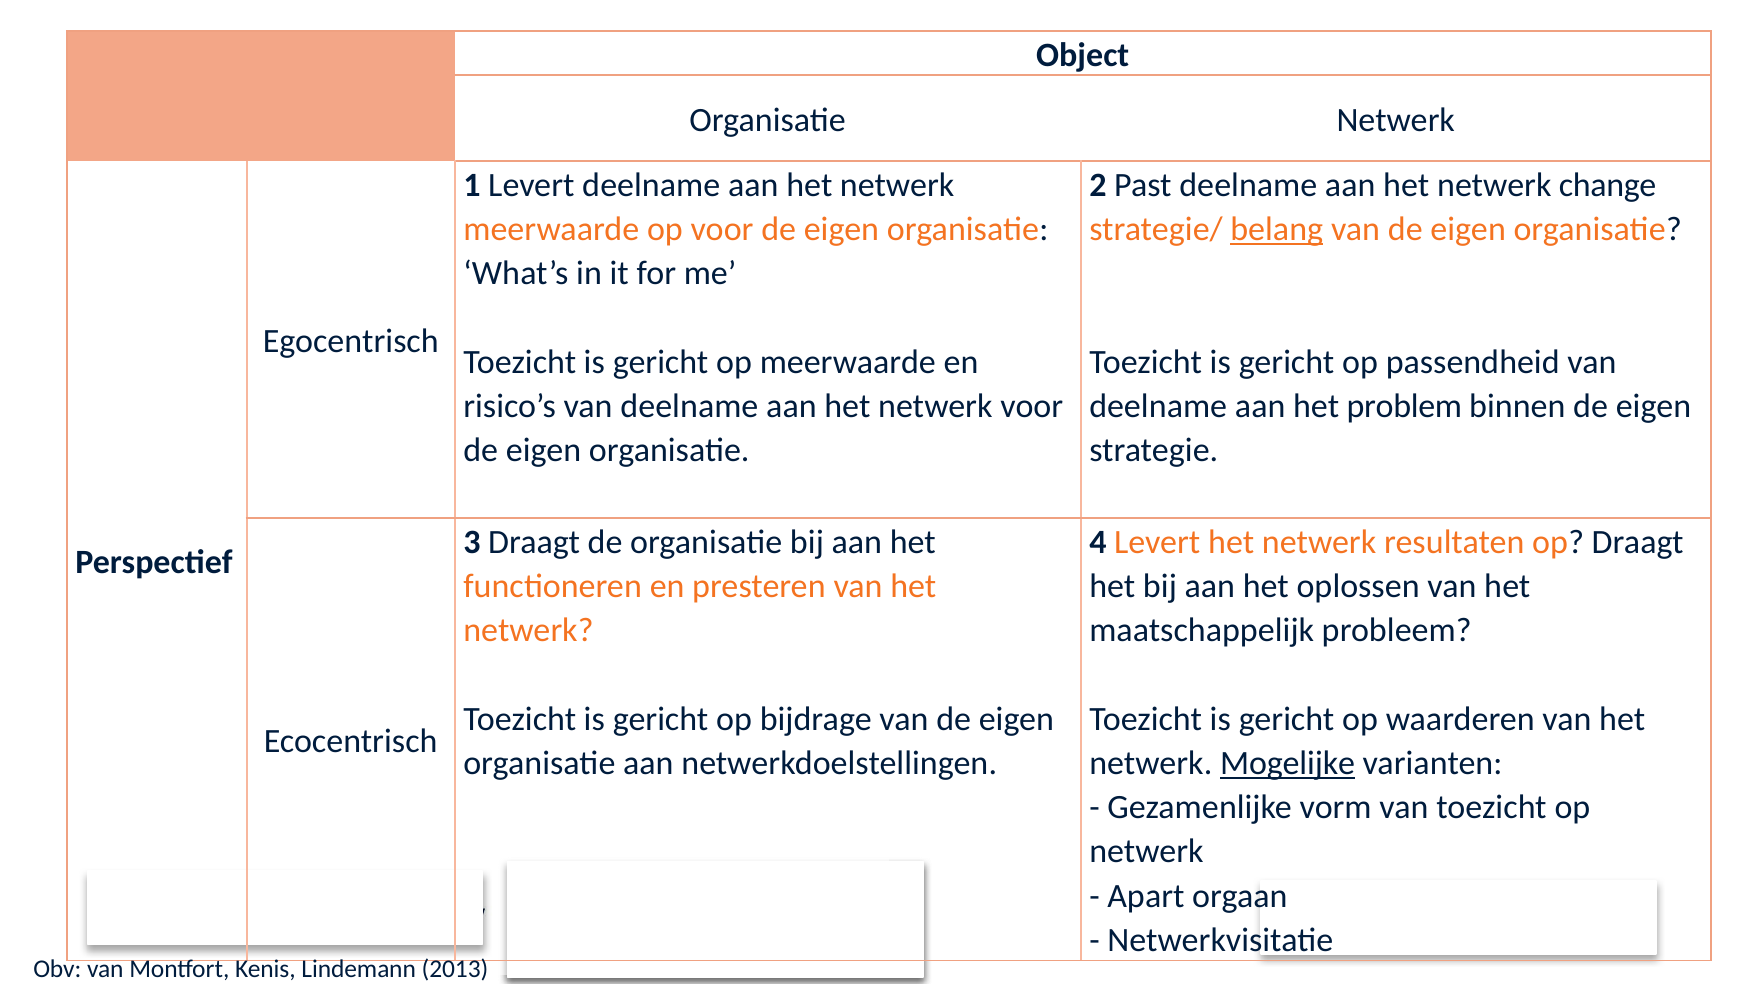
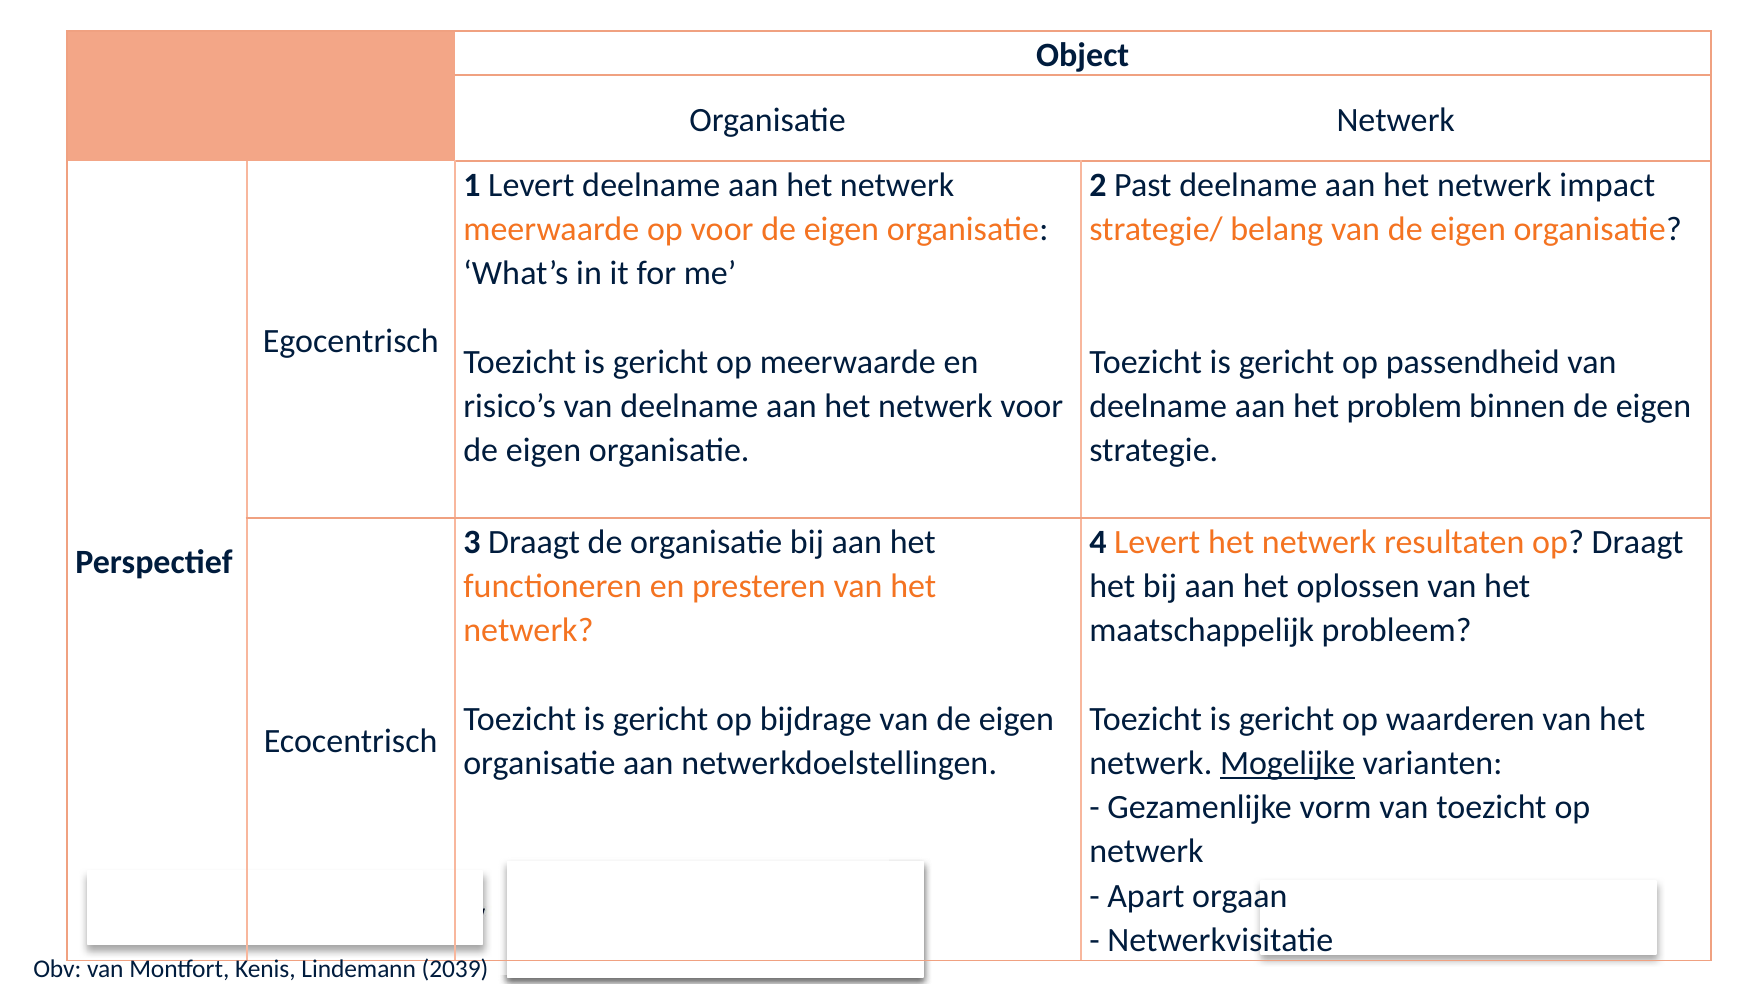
change: change -> impact
belang underline: present -> none
2013: 2013 -> 2039
